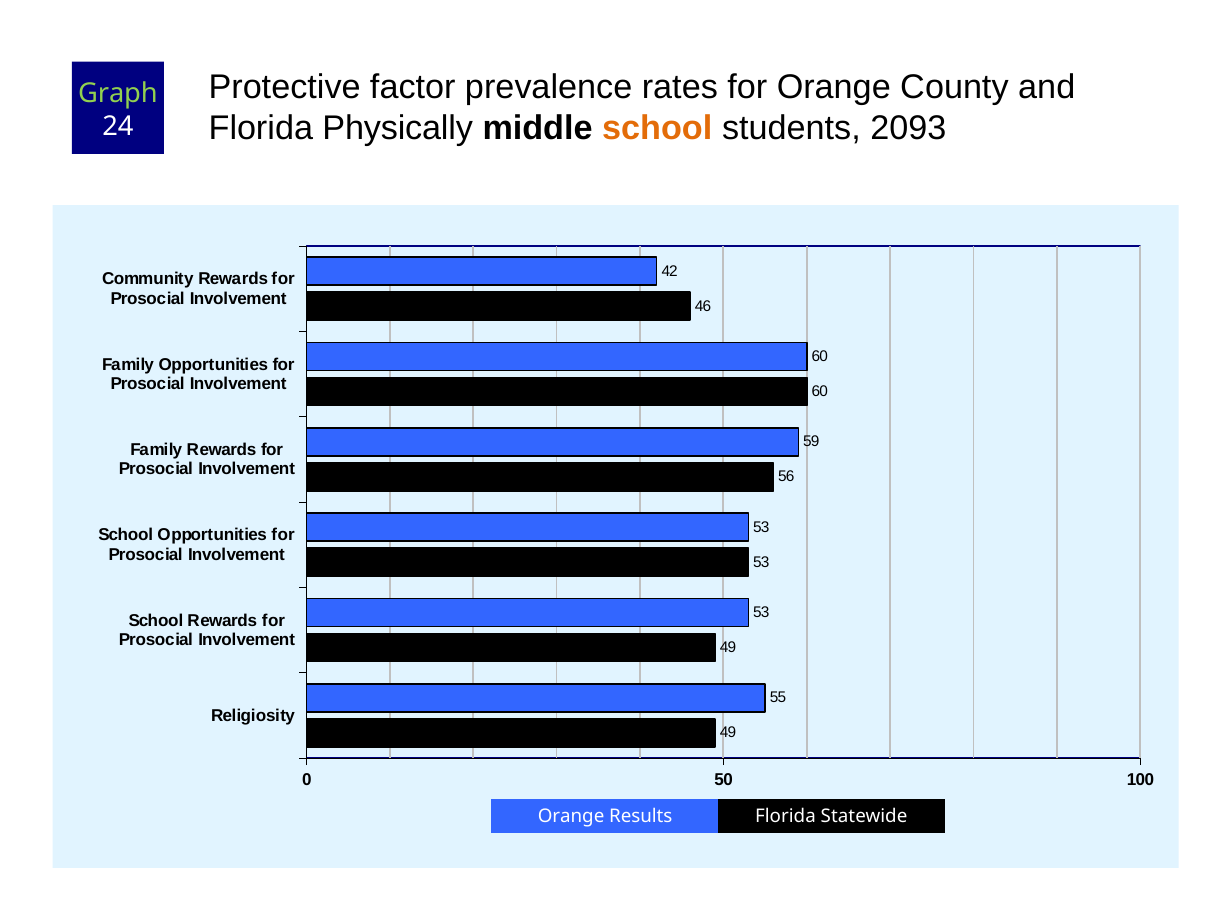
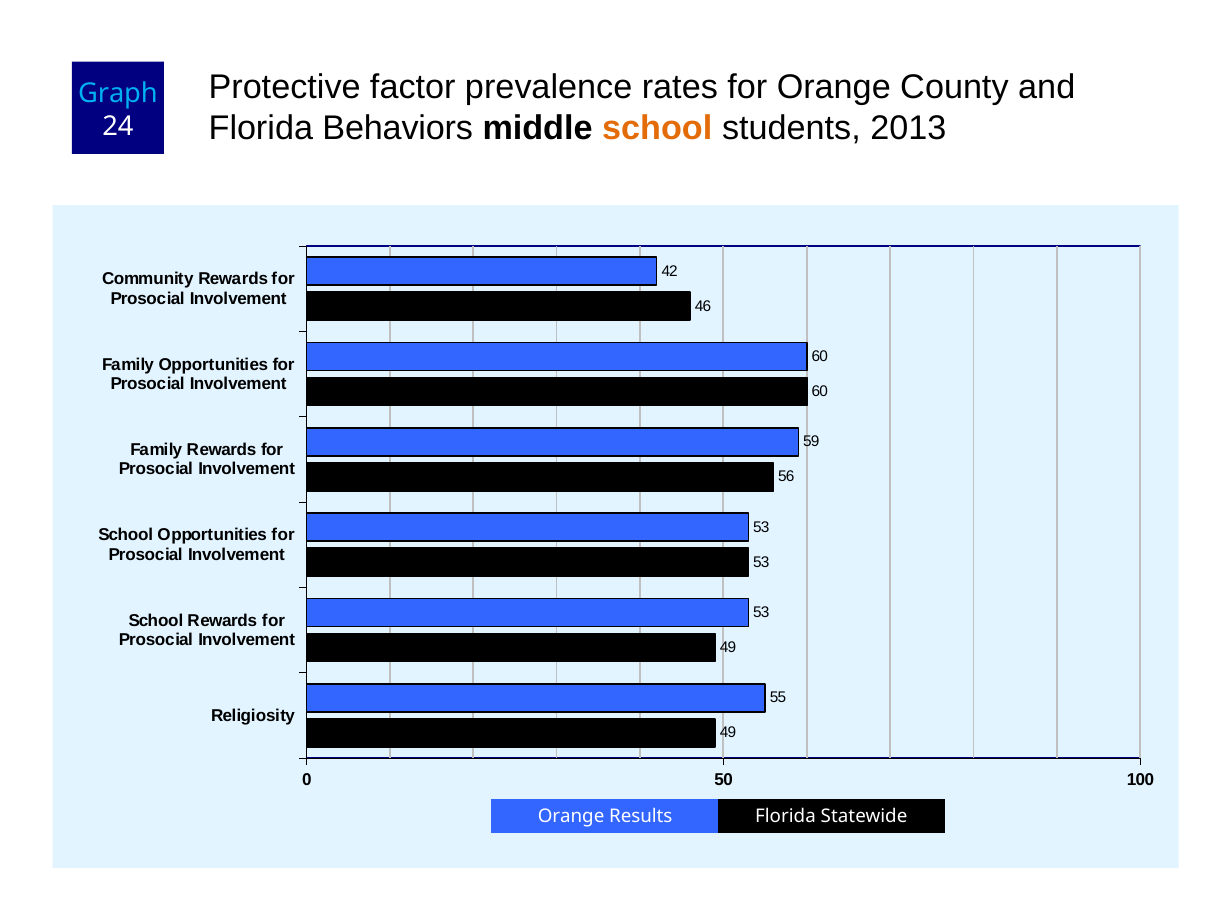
Graph colour: light green -> light blue
Physically: Physically -> Behaviors
2093: 2093 -> 2013
